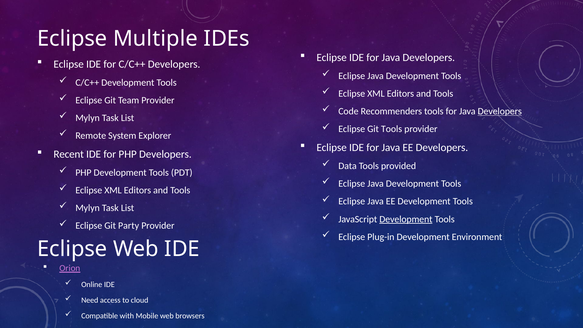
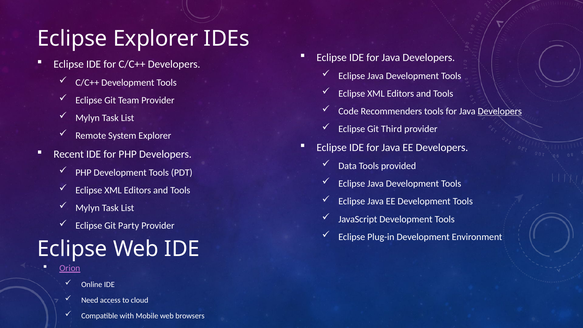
Eclipse Multiple: Multiple -> Explorer
Git Tools: Tools -> Third
Development at (406, 219) underline: present -> none
